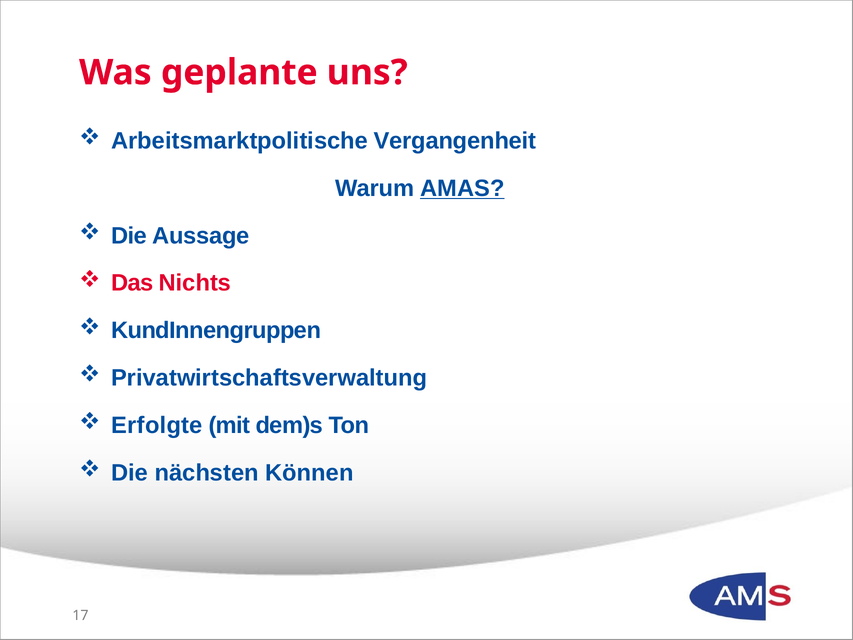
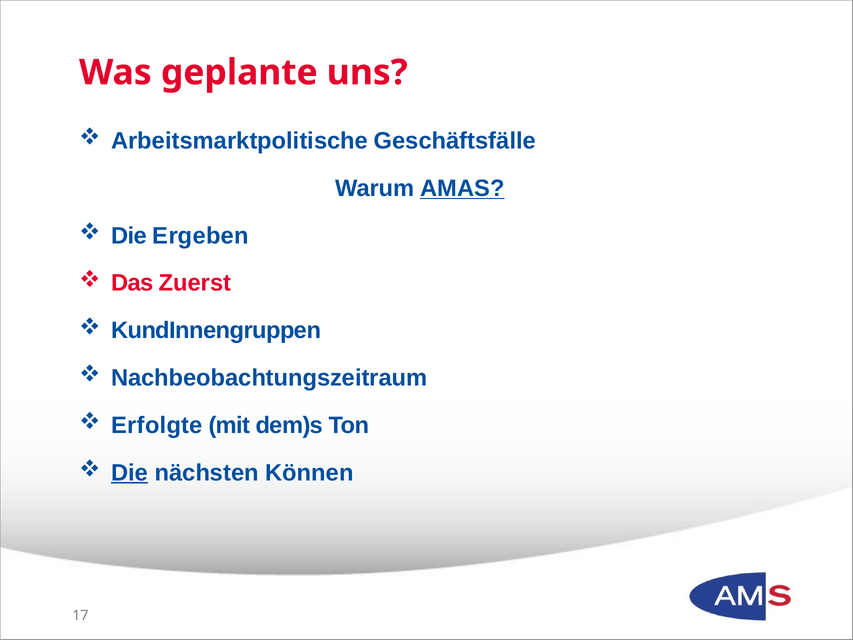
Vergangenheit: Vergangenheit -> Geschäftsfälle
Aussage: Aussage -> Ergeben
Nichts: Nichts -> Zuerst
Privatwirtschaftsverwaltung: Privatwirtschaftsverwaltung -> Nachbeobachtungszeitraum
Die at (130, 473) underline: none -> present
